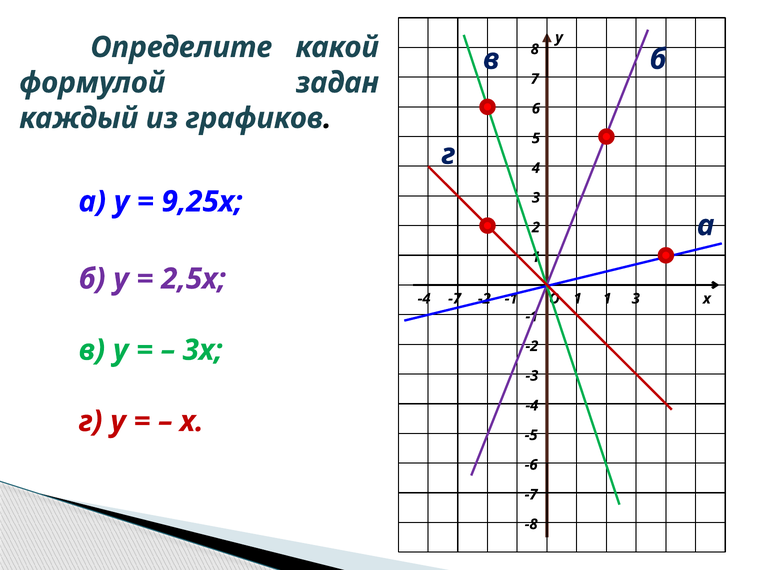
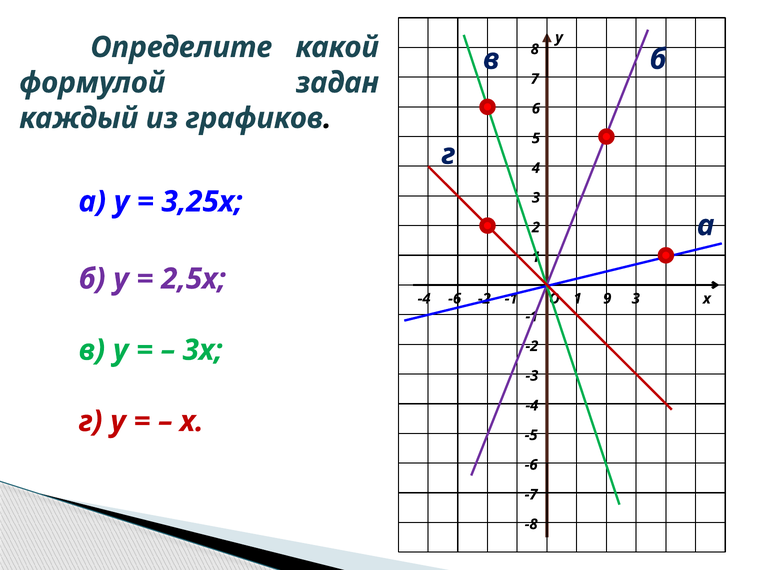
9,25х: 9,25х -> 3,25х
-7 at (455, 299): -7 -> -6
1 1: 1 -> 9
